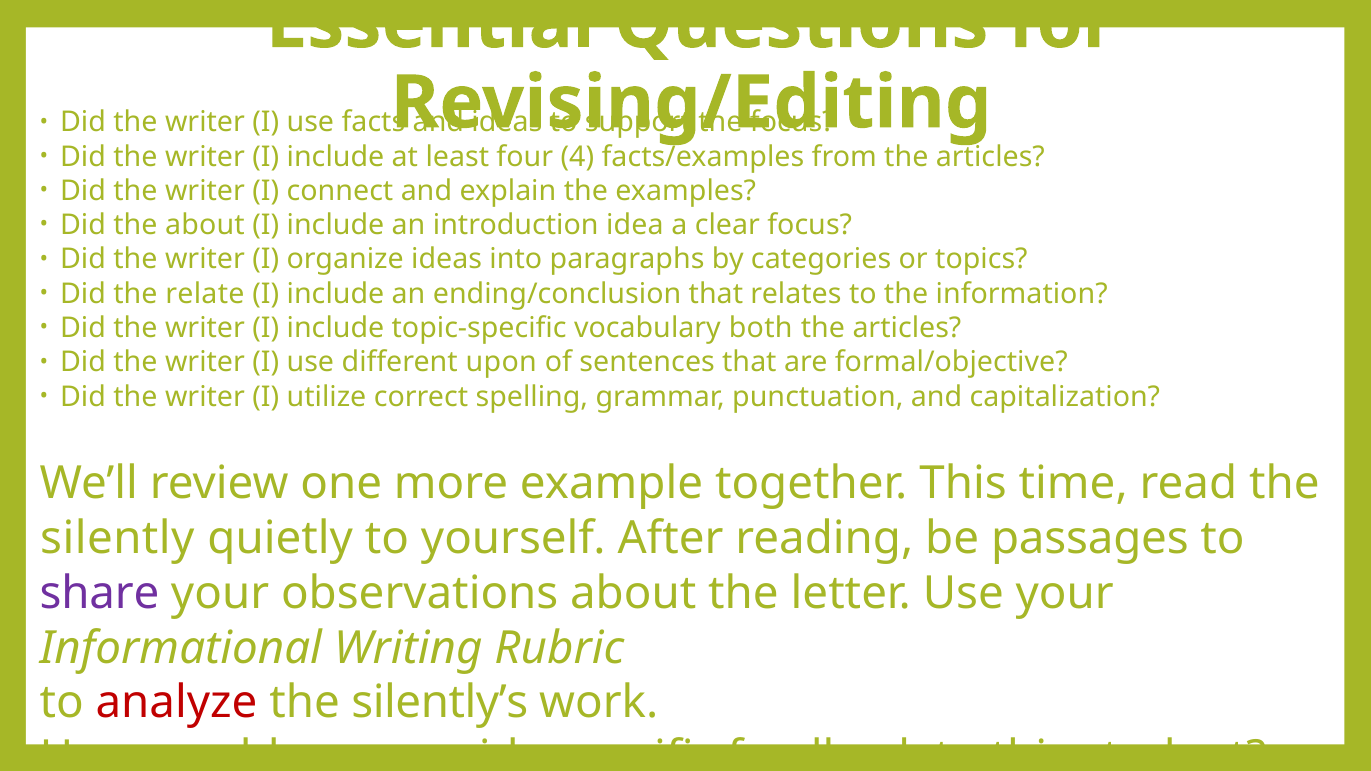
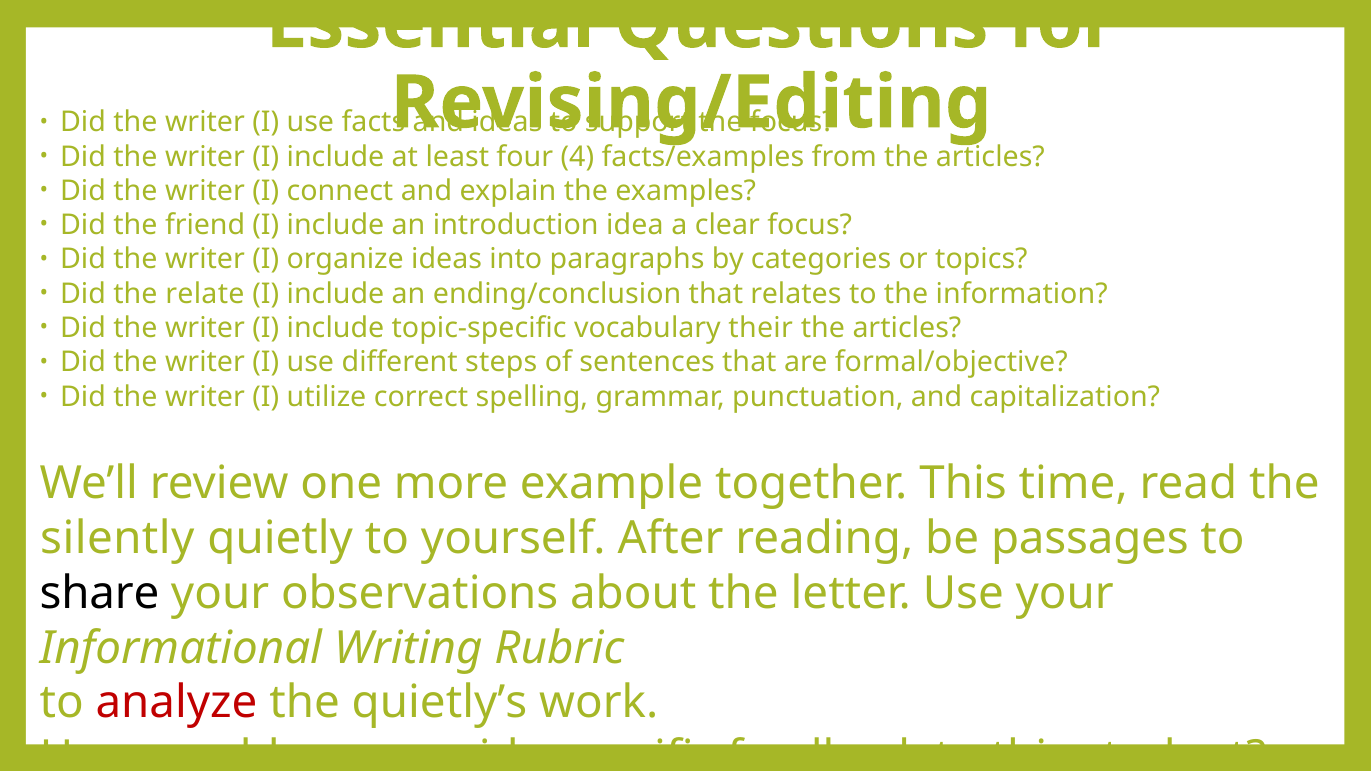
the about: about -> friend
both: both -> their
upon: upon -> steps
share colour: purple -> black
silently’s: silently’s -> quietly’s
